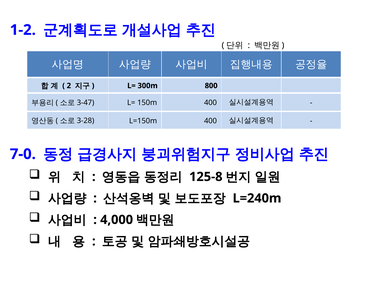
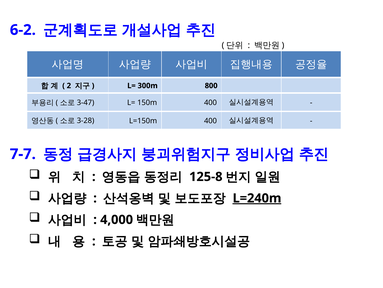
1-2: 1-2 -> 6-2
7-0: 7-0 -> 7-7
L=240m underline: none -> present
